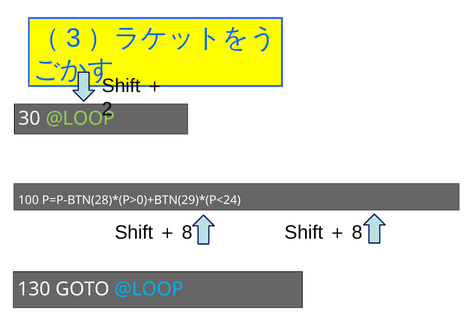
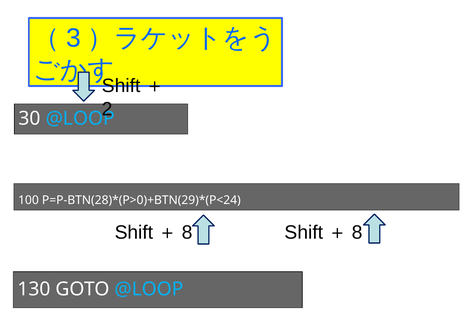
@LOOP at (80, 118) colour: light green -> light blue
